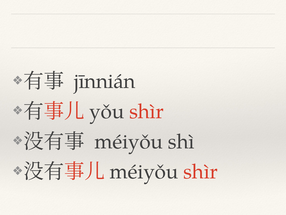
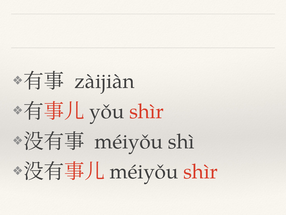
jīnnián: jīnnián -> zàijiàn
